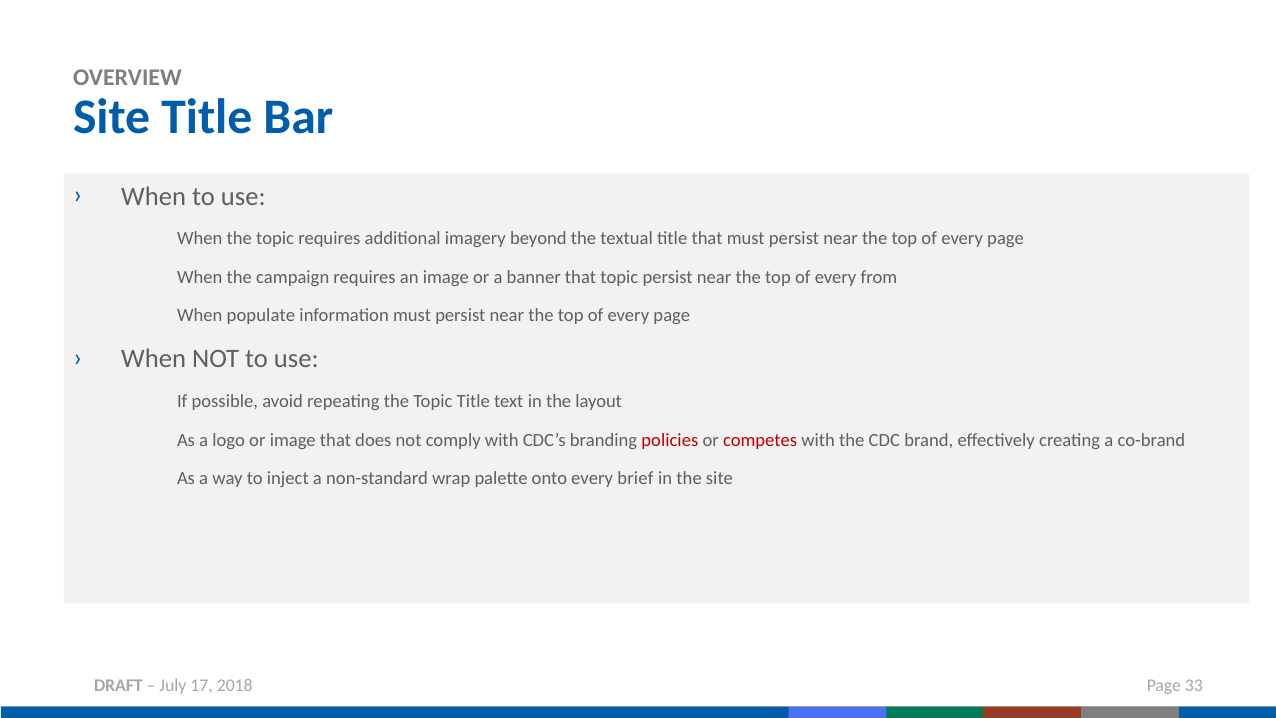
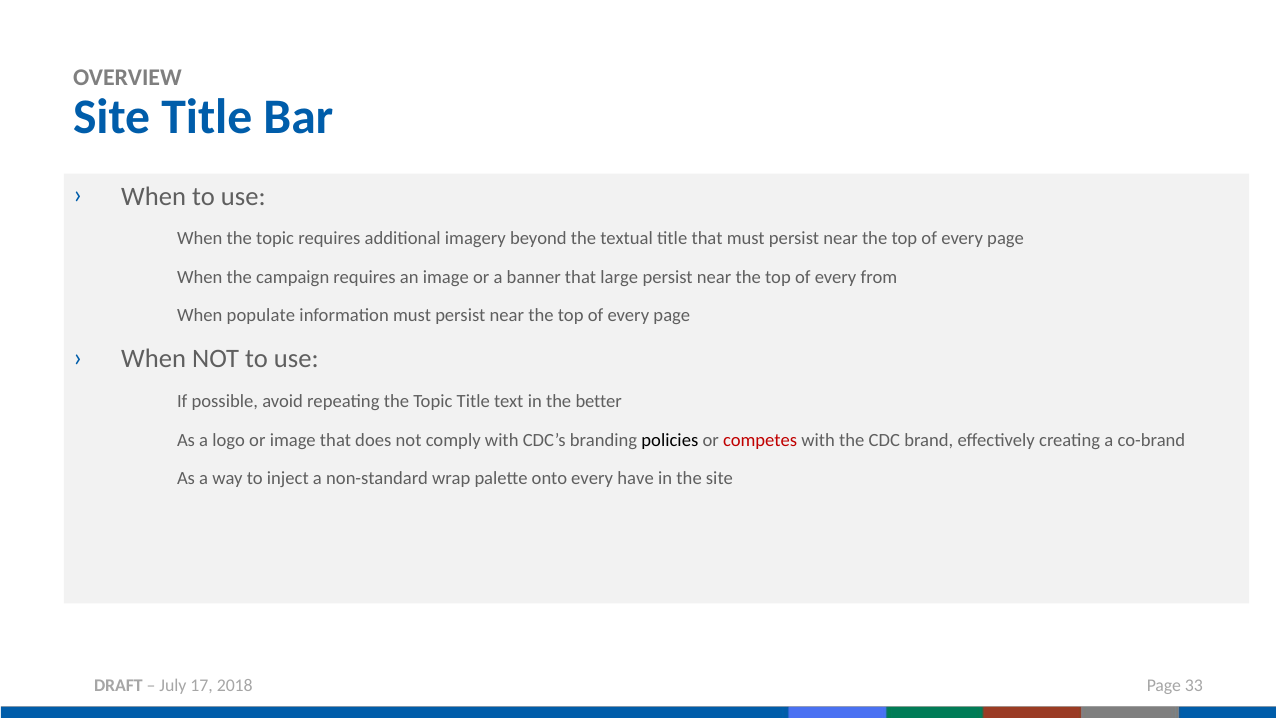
that topic: topic -> large
layout: layout -> better
policies colour: red -> black
brief: brief -> have
